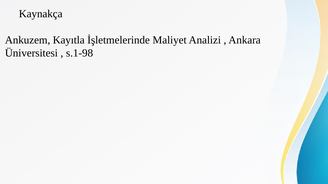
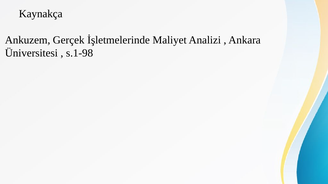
Kayıtla: Kayıtla -> Gerçek
